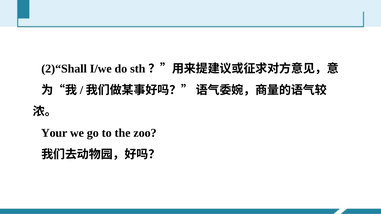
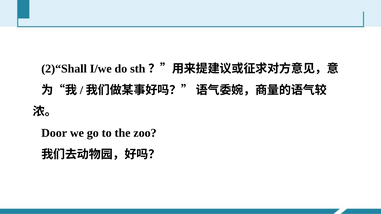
Your: Your -> Door
